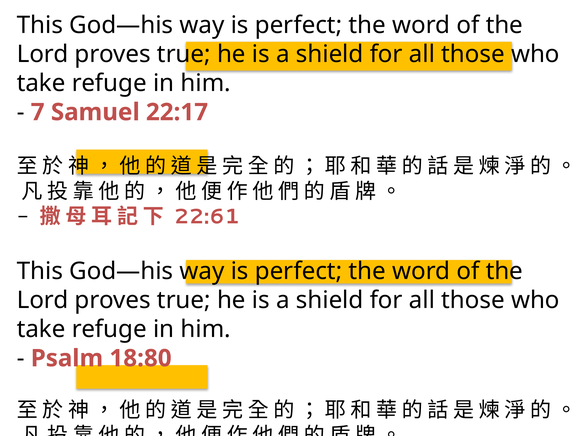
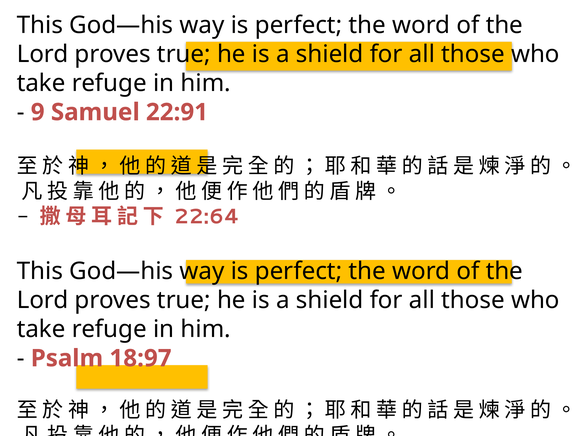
7: 7 -> 9
22:17: 22:17 -> 22:91
22:61: 22:61 -> 22:64
18:80: 18:80 -> 18:97
